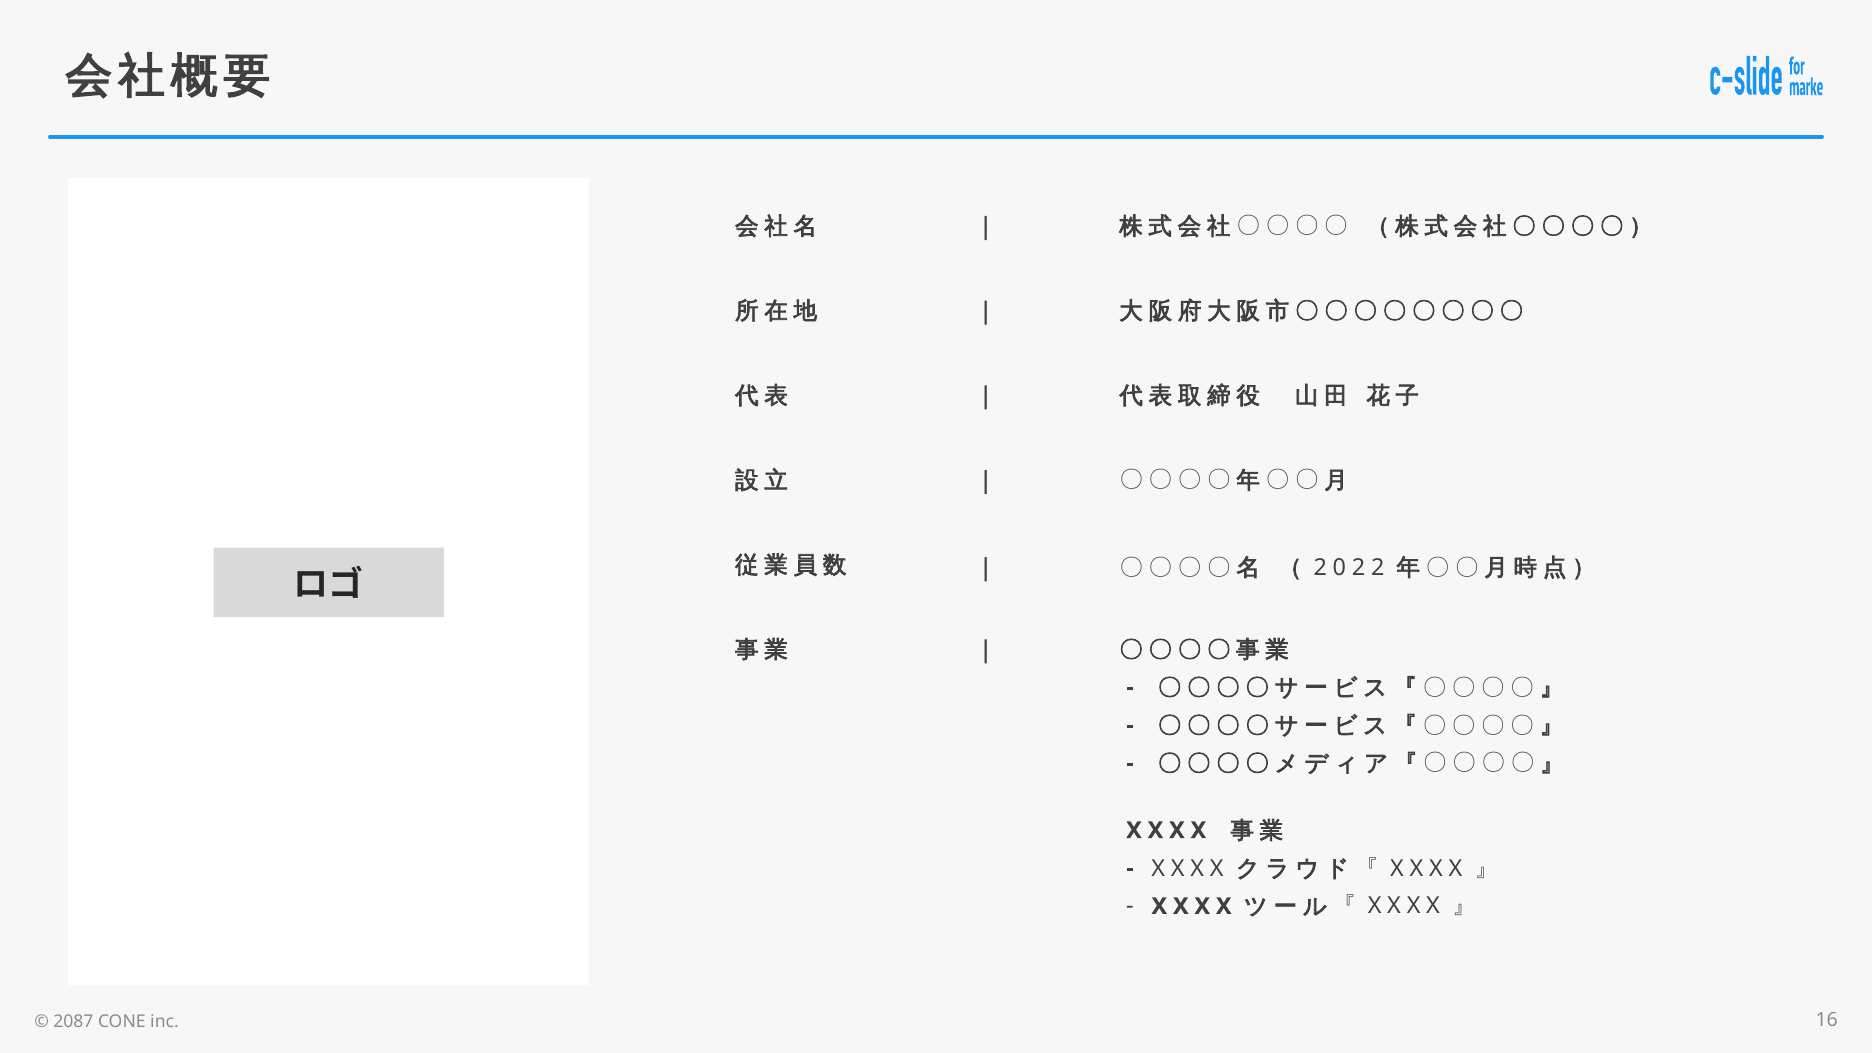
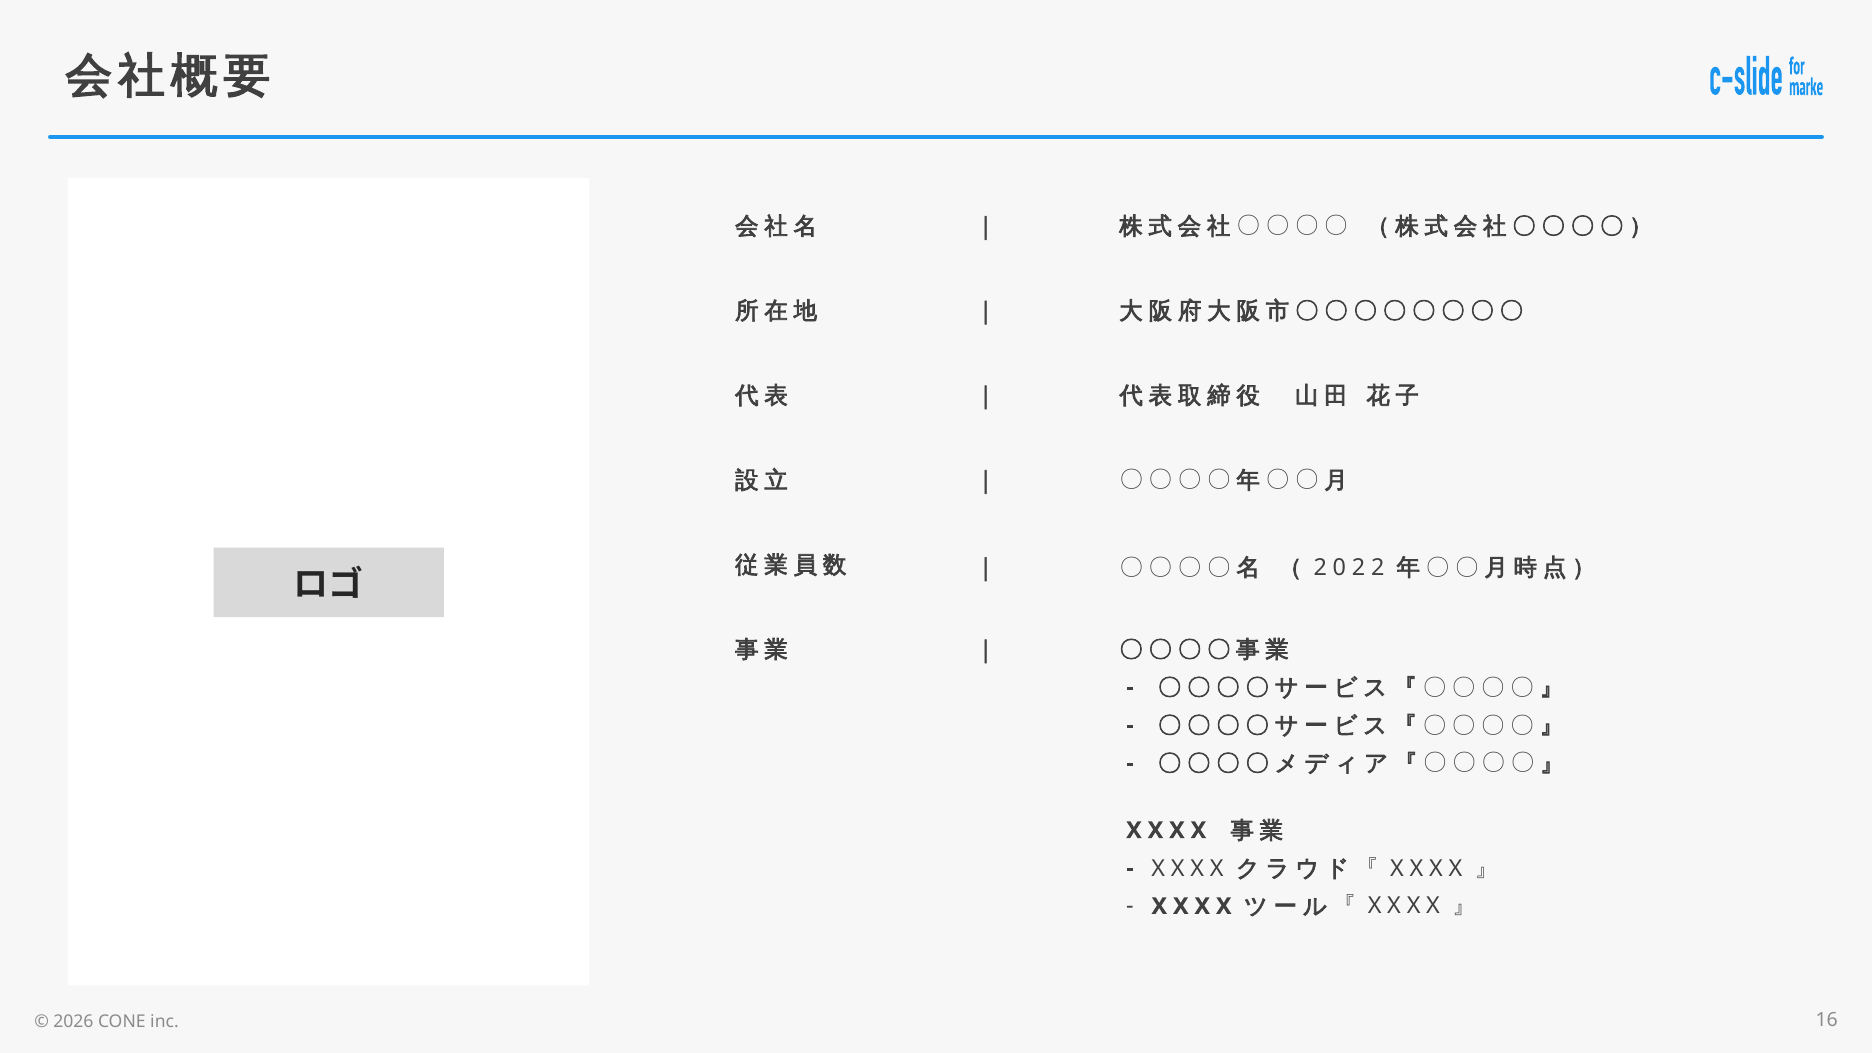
2087: 2087 -> 2026
